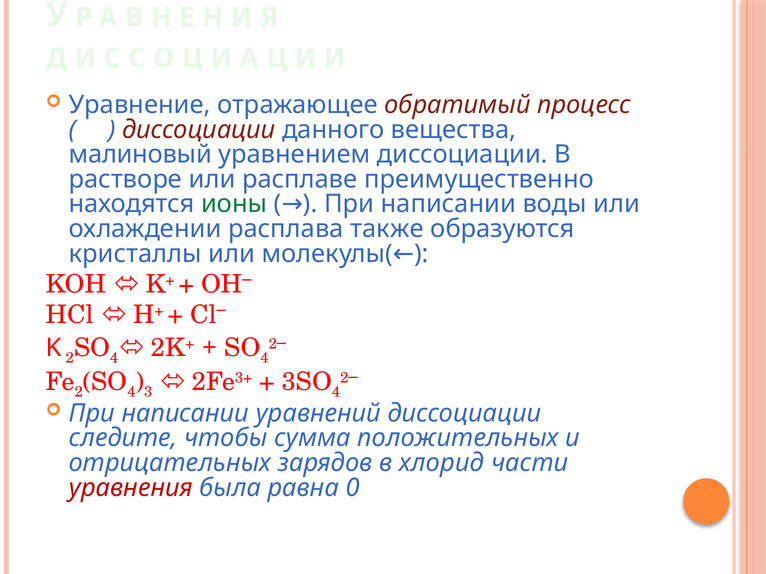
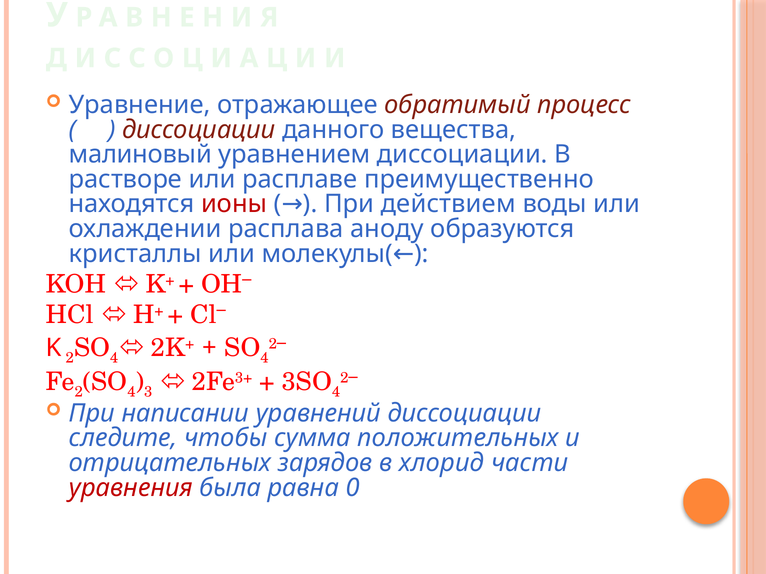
ионы colour: green -> red
написании at (448, 204): написании -> действием
также: также -> аноду
